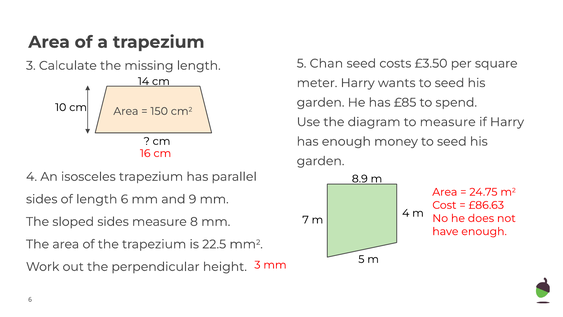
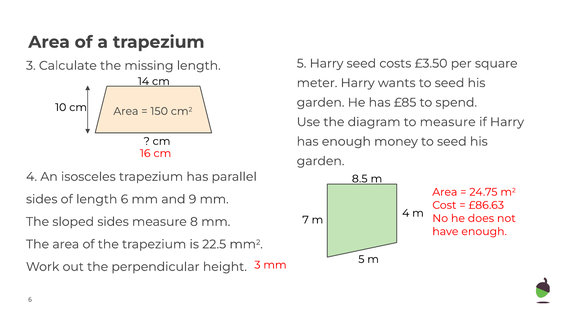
5 Chan: Chan -> Harry
8.9: 8.9 -> 8.5
